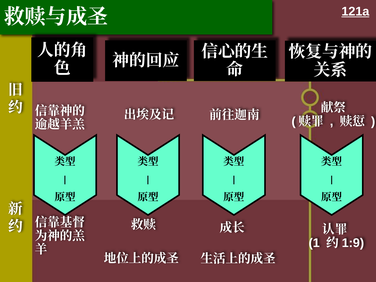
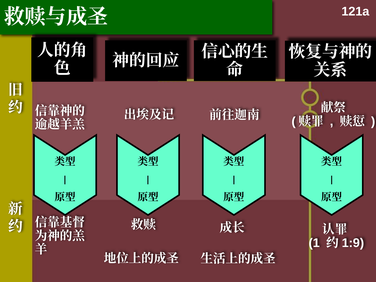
121a underline: present -> none
